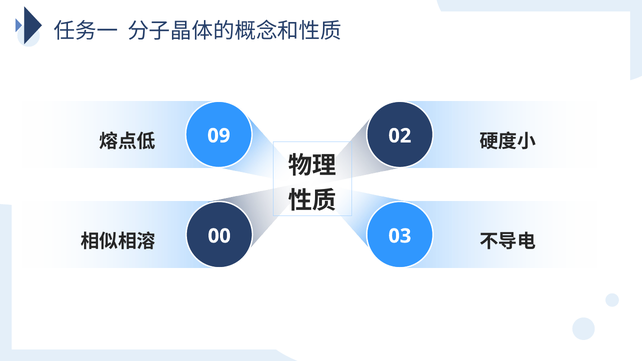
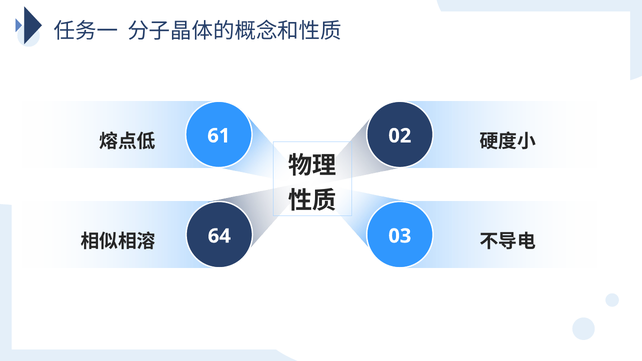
09: 09 -> 61
00: 00 -> 64
